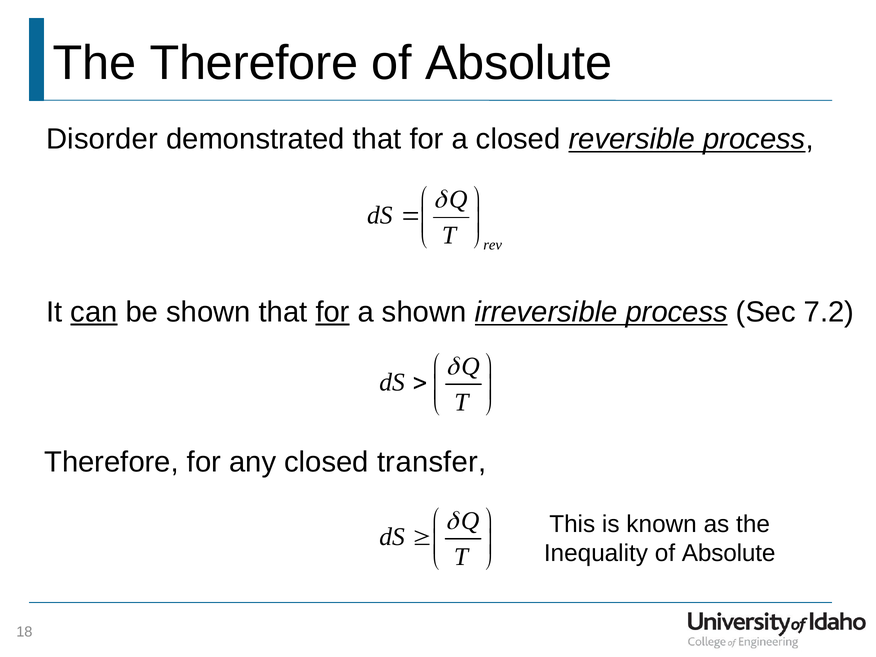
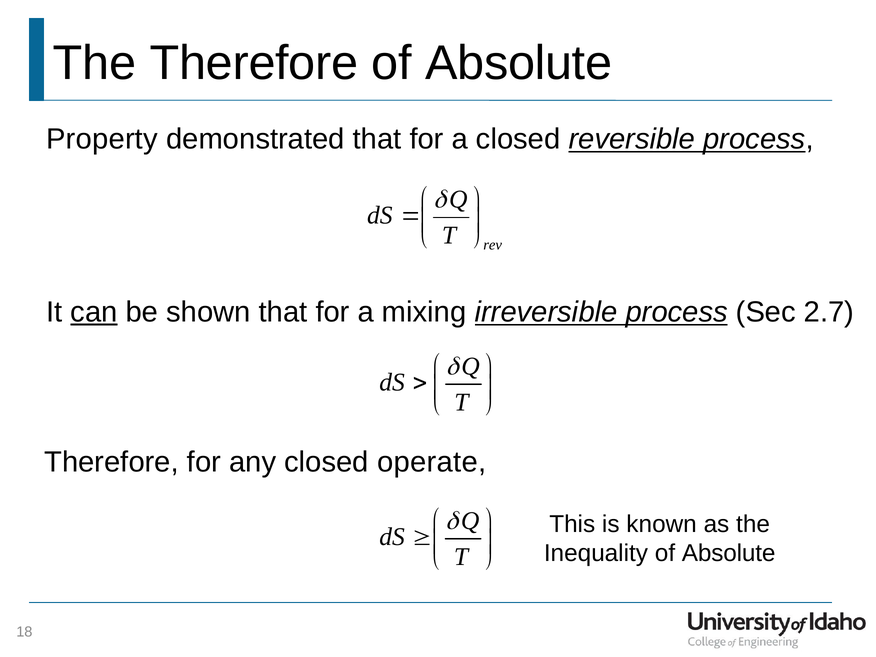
Disorder: Disorder -> Property
for at (333, 312) underline: present -> none
a shown: shown -> mixing
7.2: 7.2 -> 2.7
transfer: transfer -> operate
